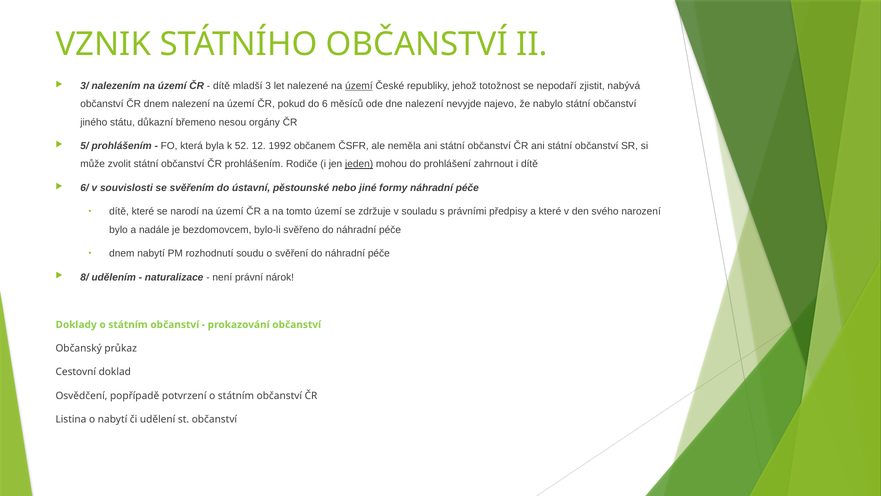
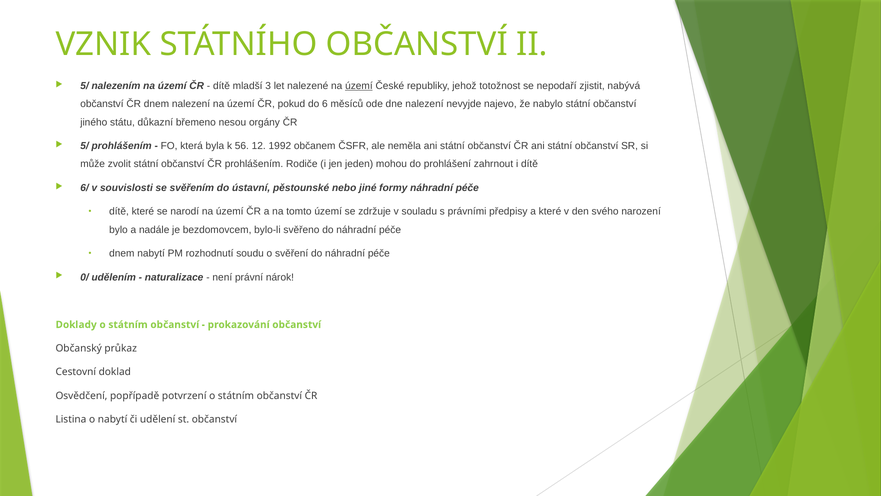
3/ at (85, 86): 3/ -> 5/
52: 52 -> 56
jeden underline: present -> none
8/: 8/ -> 0/
